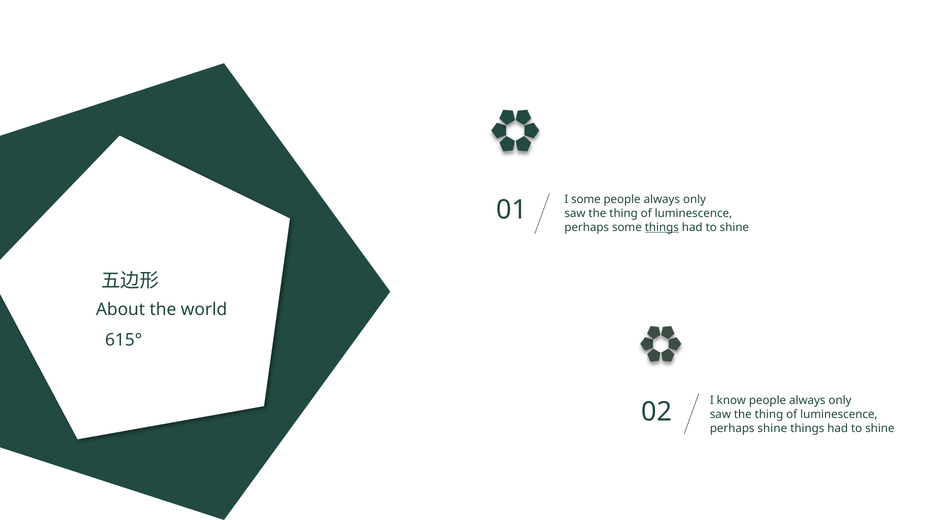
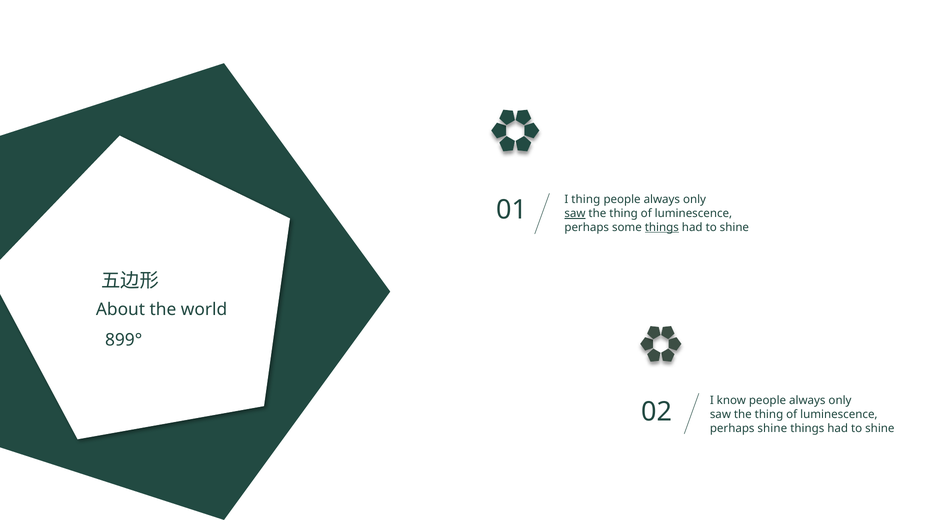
I some: some -> thing
saw at (575, 214) underline: none -> present
615°: 615° -> 899°
